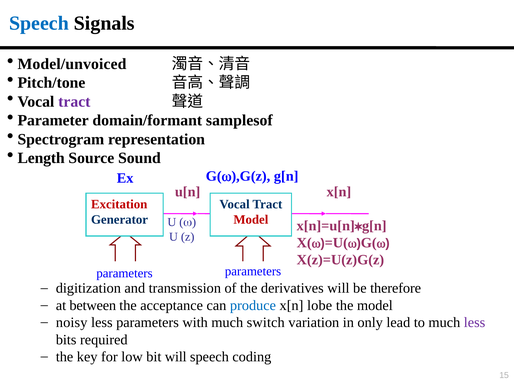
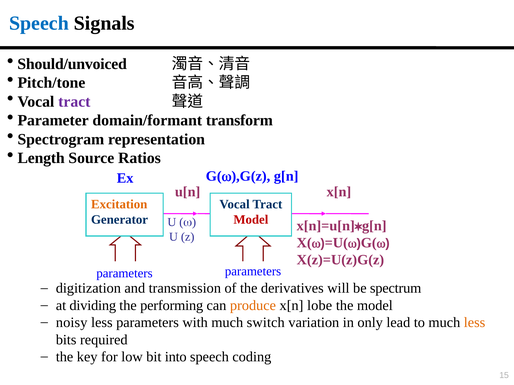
Model/unvoiced: Model/unvoiced -> Should/unvoiced
samplesof: samplesof -> transform
Sound: Sound -> Ratios
Excitation colour: red -> orange
therefore: therefore -> spectrum
between: between -> dividing
acceptance: acceptance -> performing
produce colour: blue -> orange
less at (475, 323) colour: purple -> orange
bit will: will -> into
